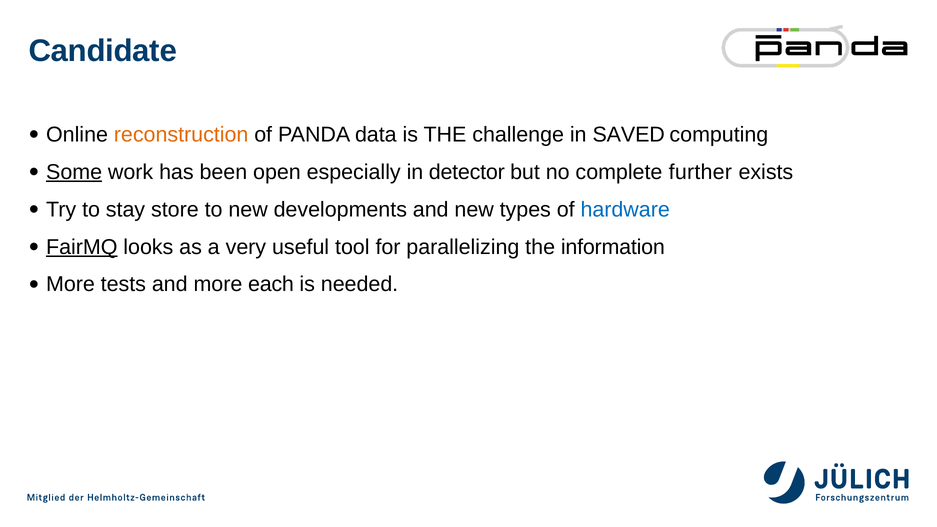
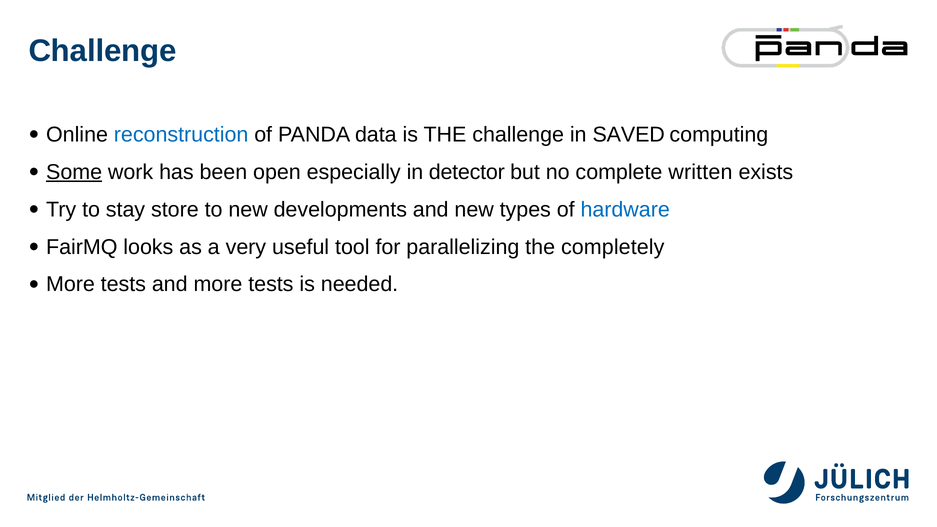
Candidate at (103, 51): Candidate -> Challenge
reconstruction colour: orange -> blue
further: further -> written
FairMQ underline: present -> none
information: information -> completely
and more each: each -> tests
